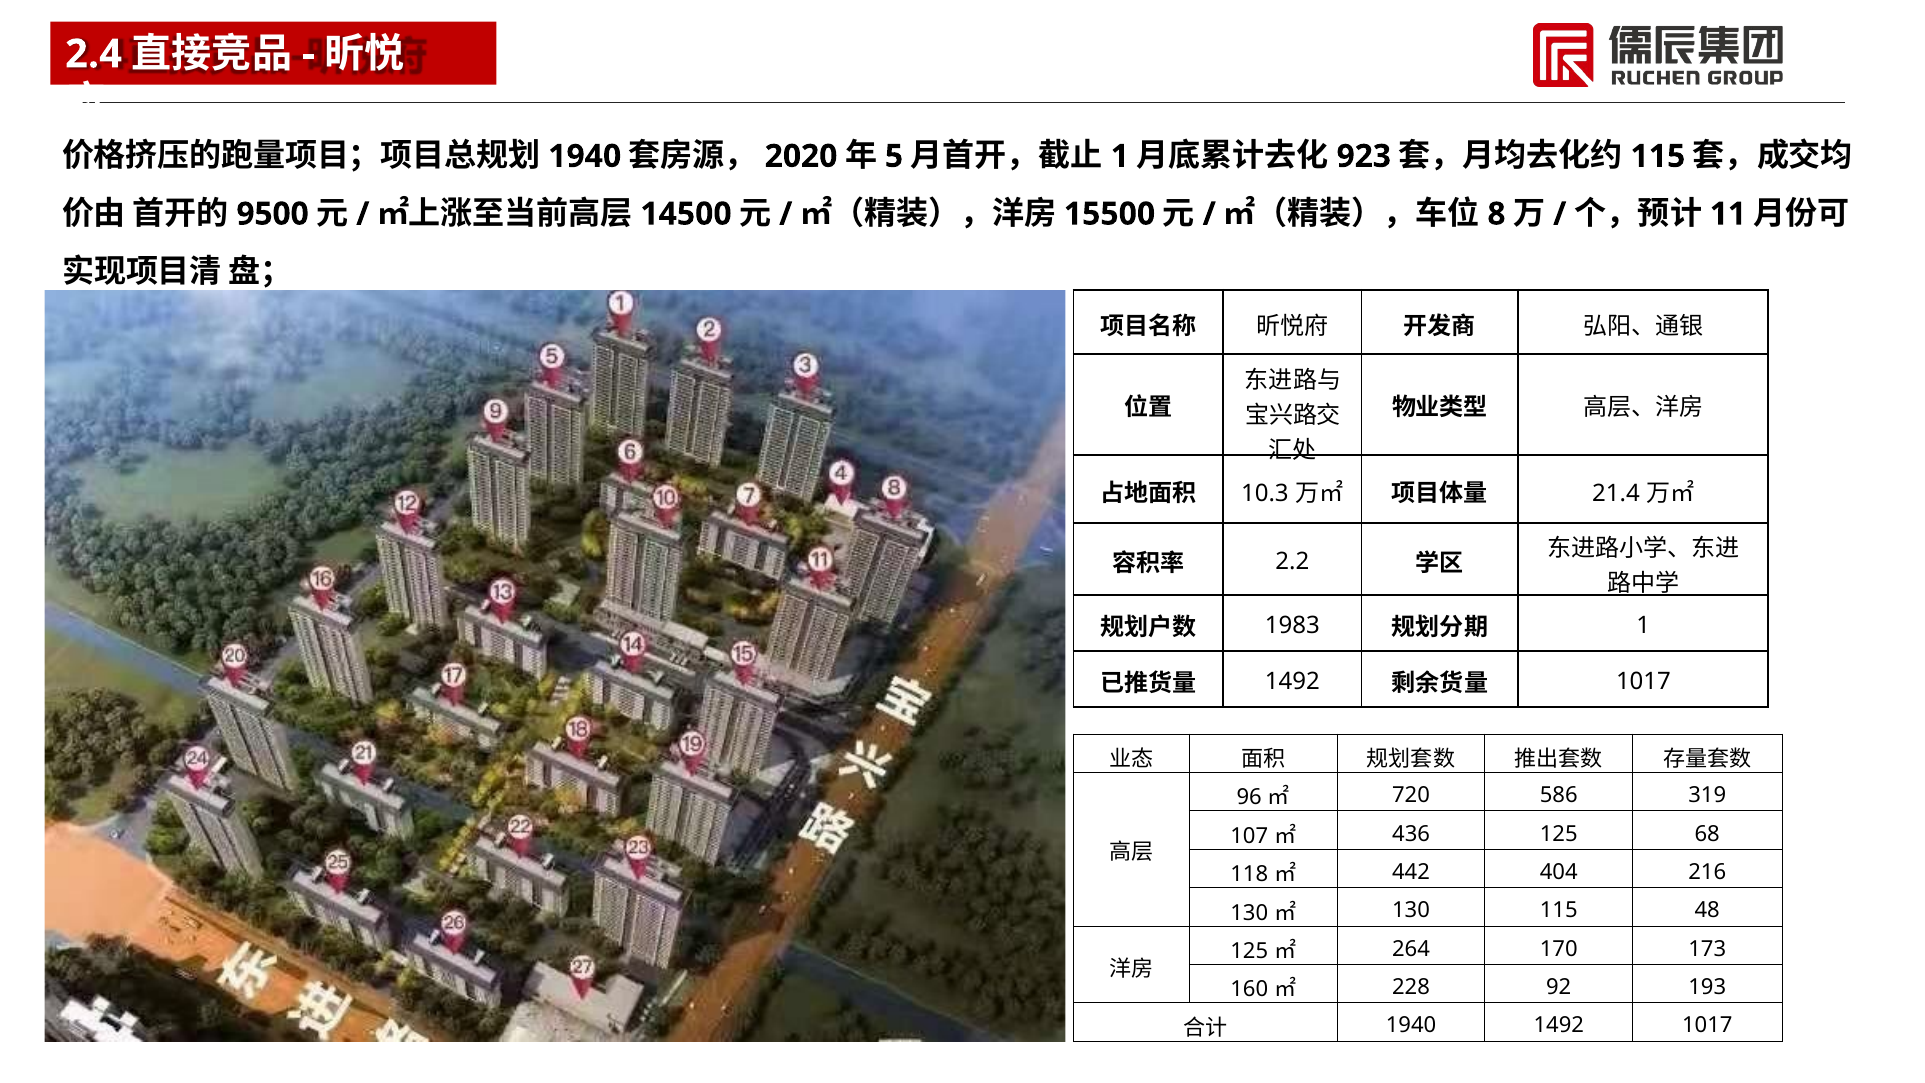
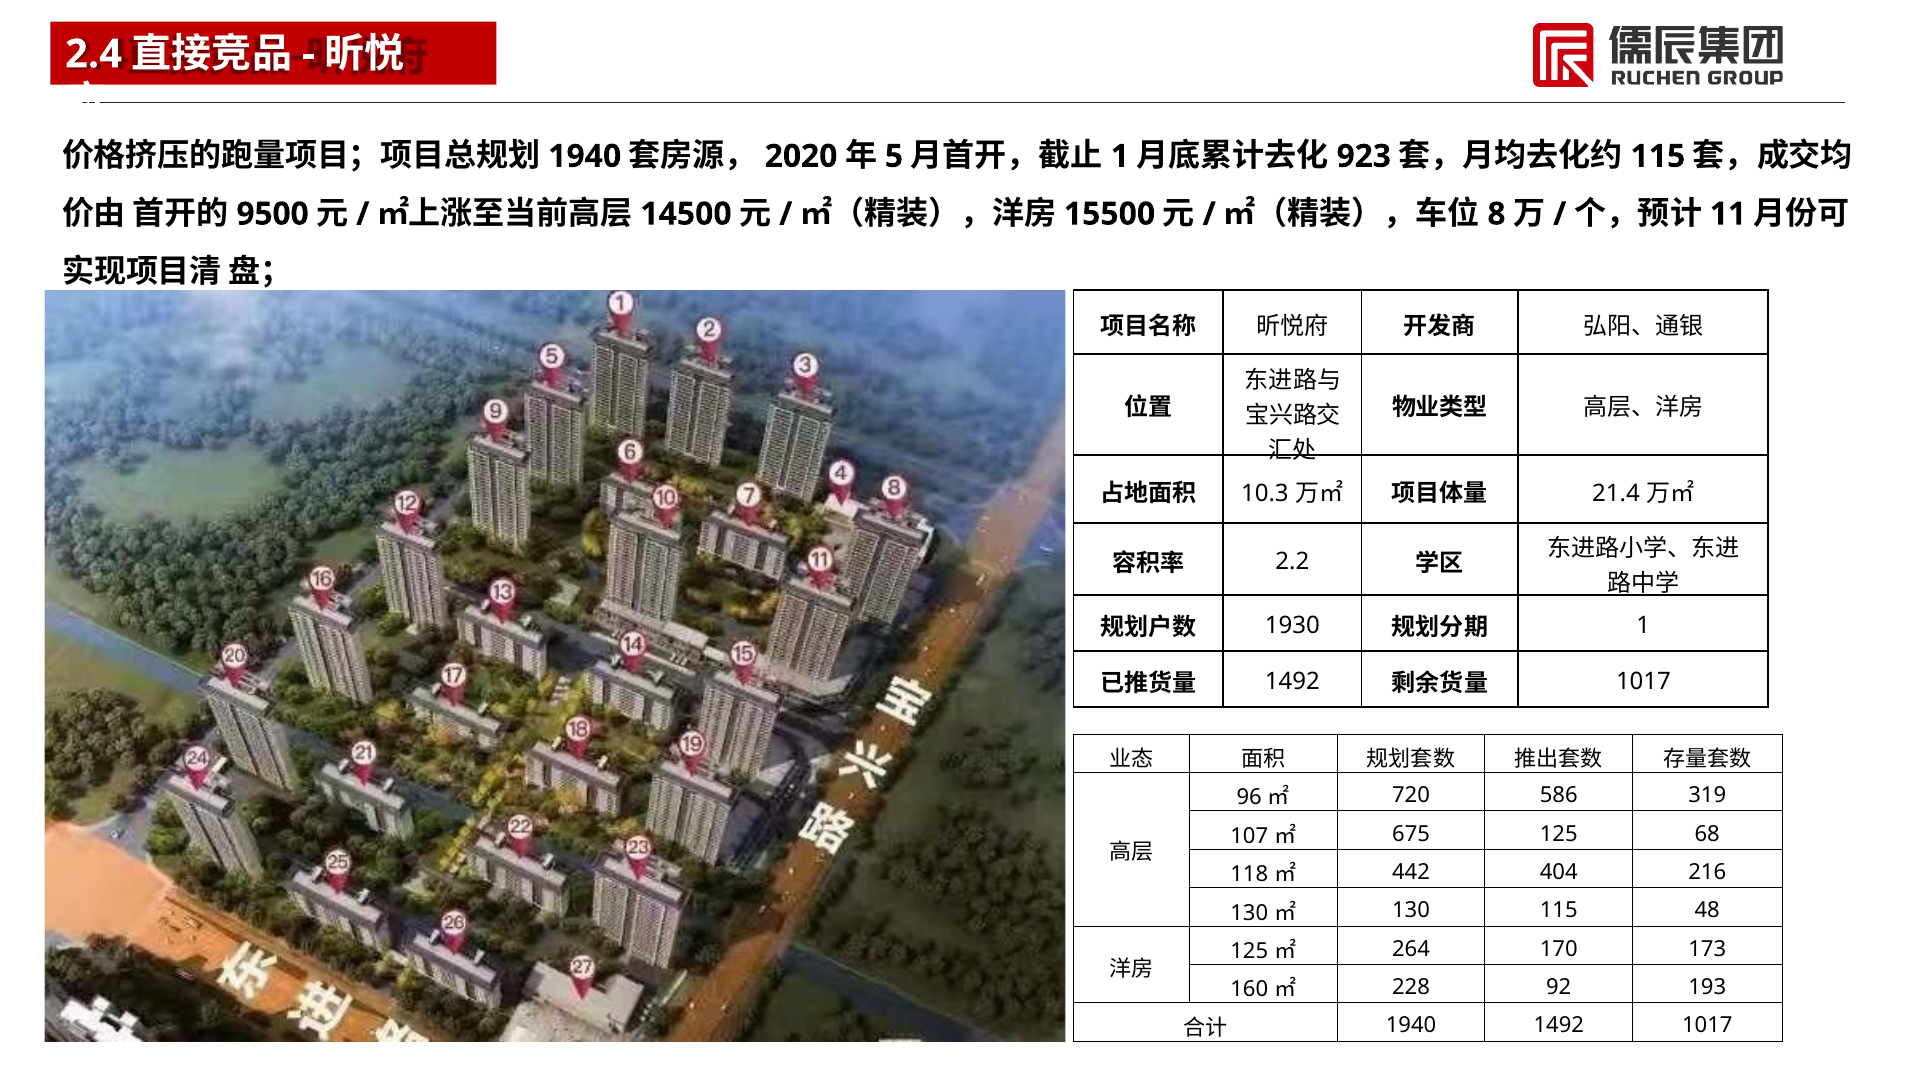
1983: 1983 -> 1930
436: 436 -> 675
